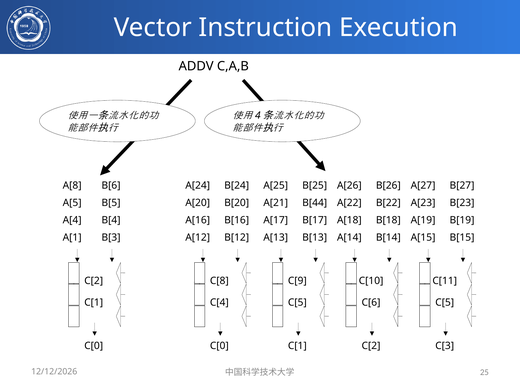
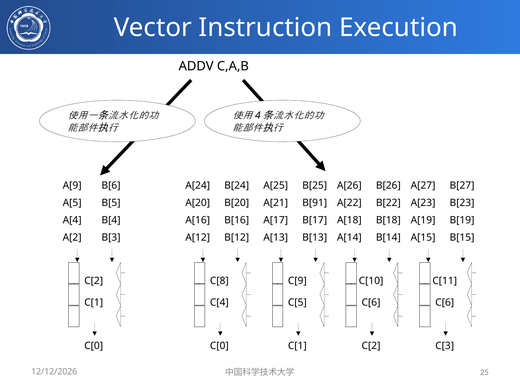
A[8: A[8 -> A[9
B[44: B[44 -> B[91
A[1: A[1 -> A[2
C[5 at (445, 303): C[5 -> C[6
